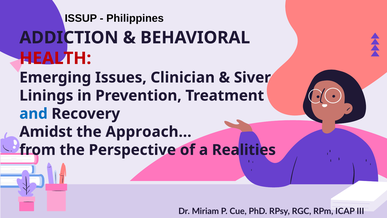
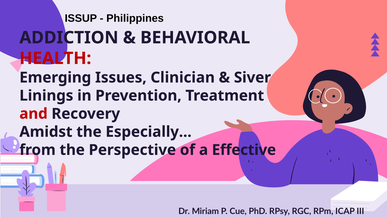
and colour: blue -> red
Approach: Approach -> Especially
Realities: Realities -> Effective
